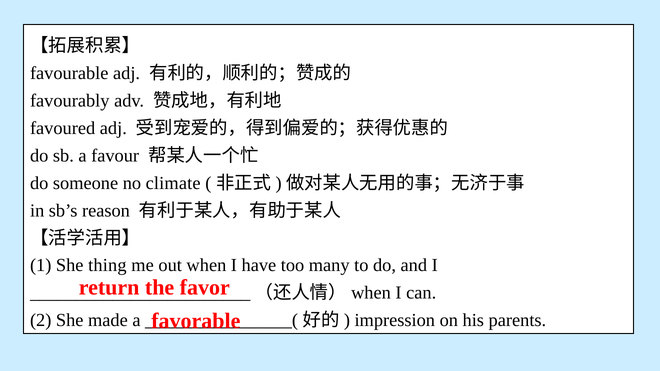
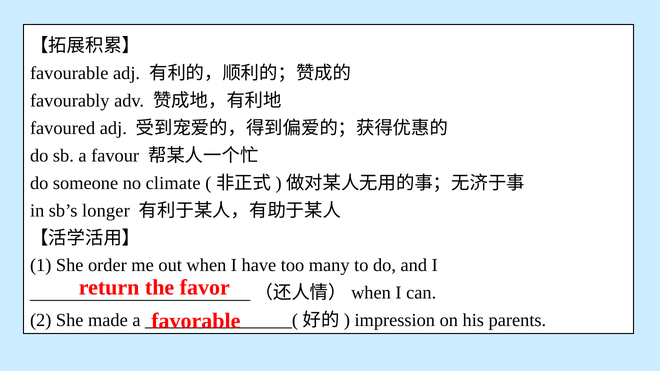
reason: reason -> longer
thing: thing -> order
